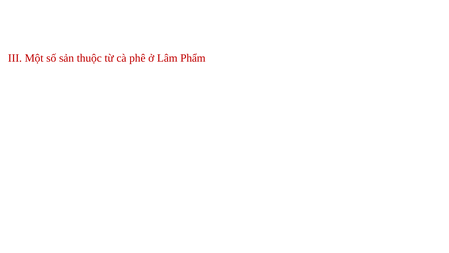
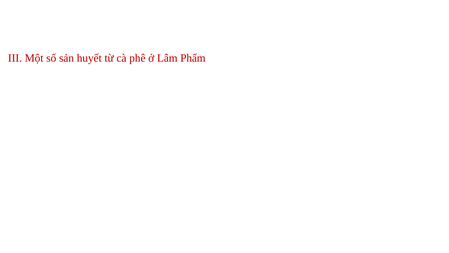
thuộc: thuộc -> huyết
